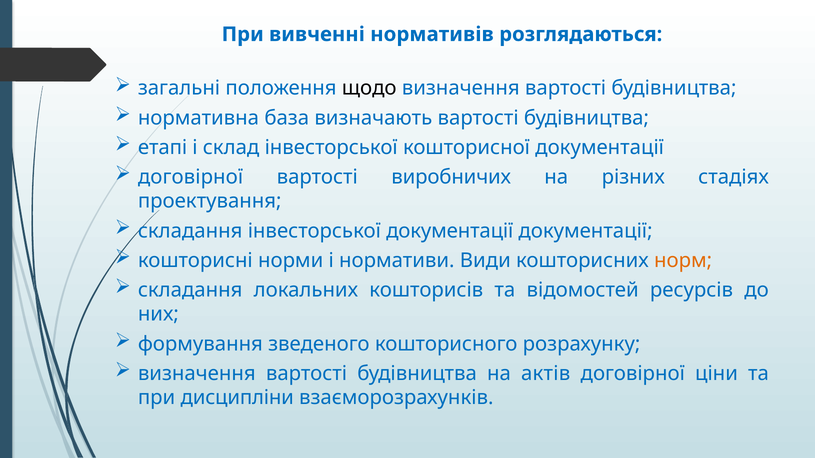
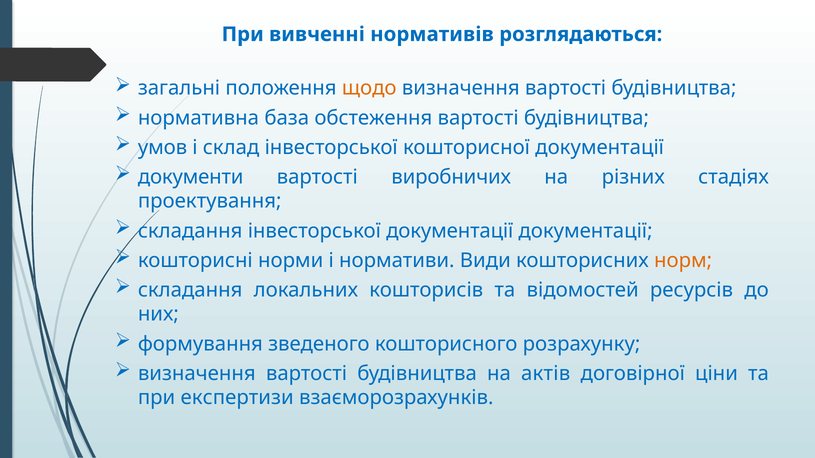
щодо colour: black -> orange
визначають: визначають -> обстеження
етапі: етапі -> умов
договірної at (191, 177): договірної -> документи
дисципліни: дисципліни -> експертизи
